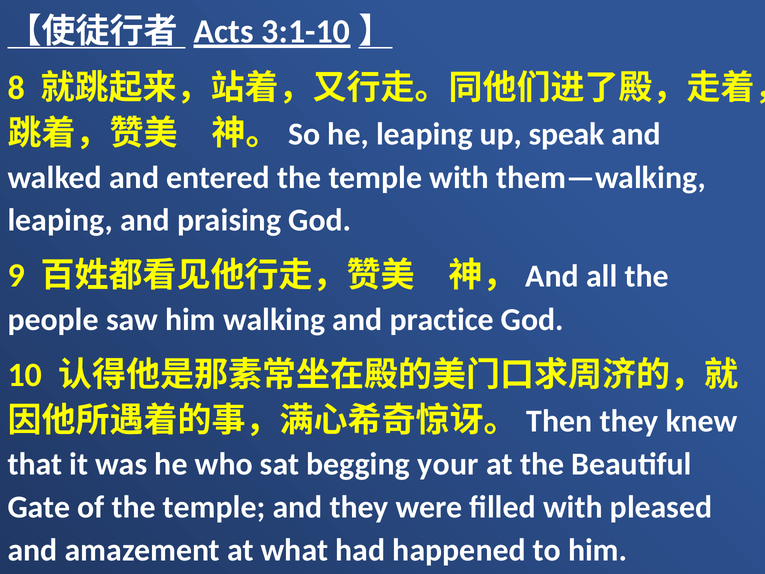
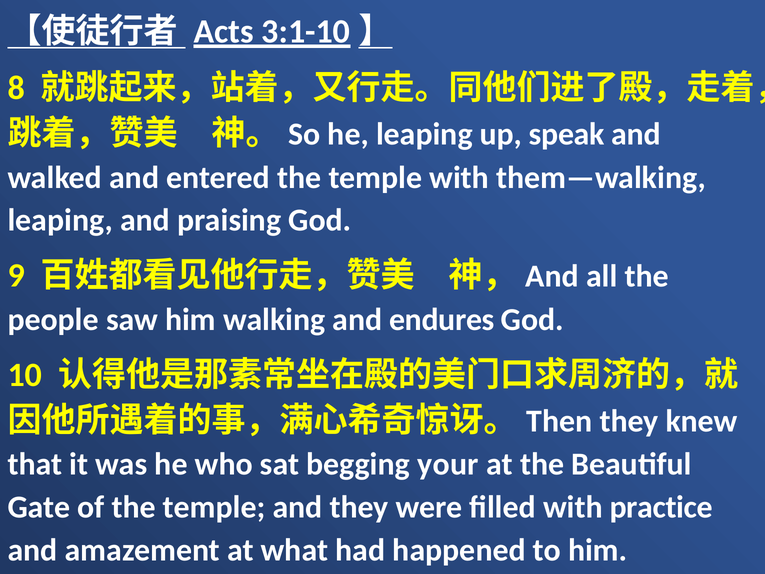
practice: practice -> endures
pleased: pleased -> practice
